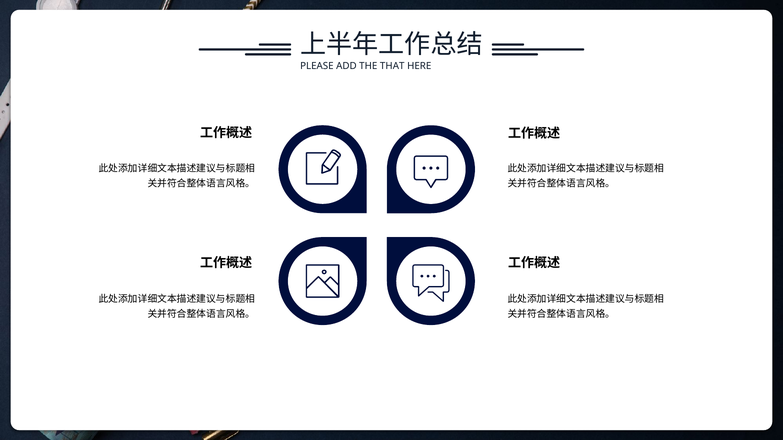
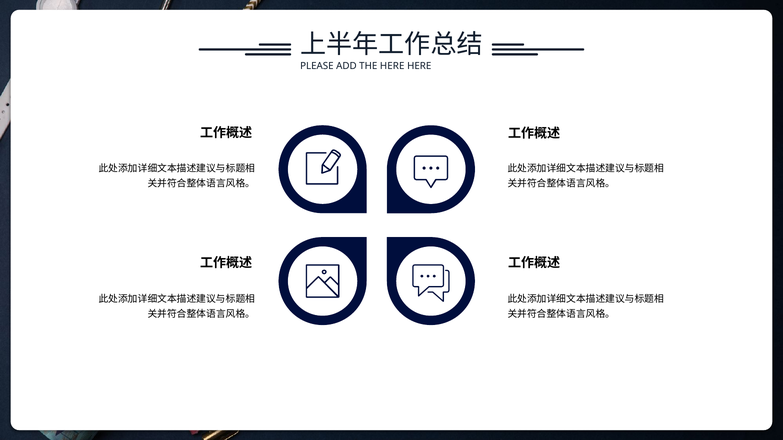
THE THAT: THAT -> HERE
